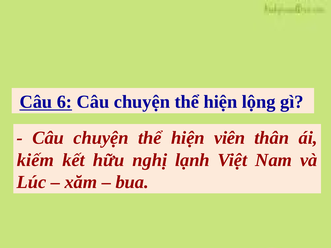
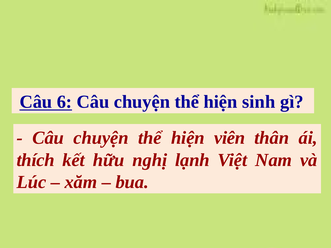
lộng: lộng -> sinh
kiếm: kiếm -> thích
